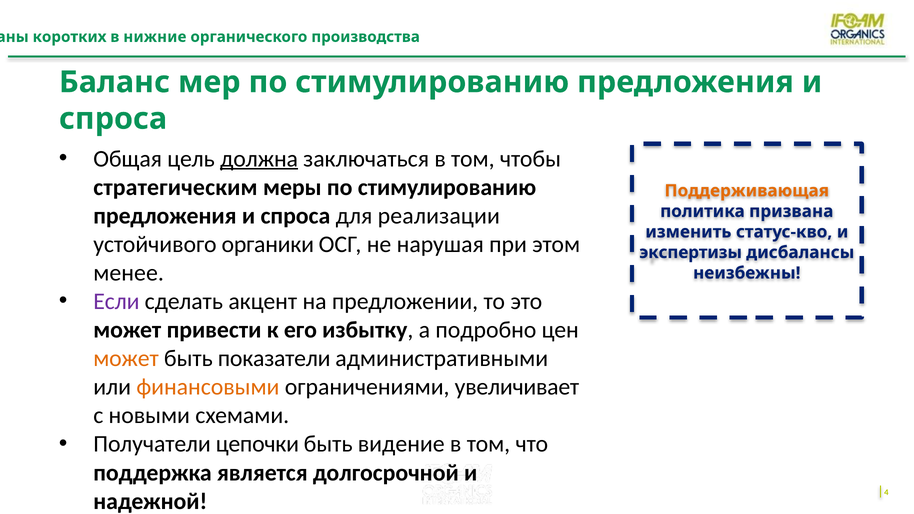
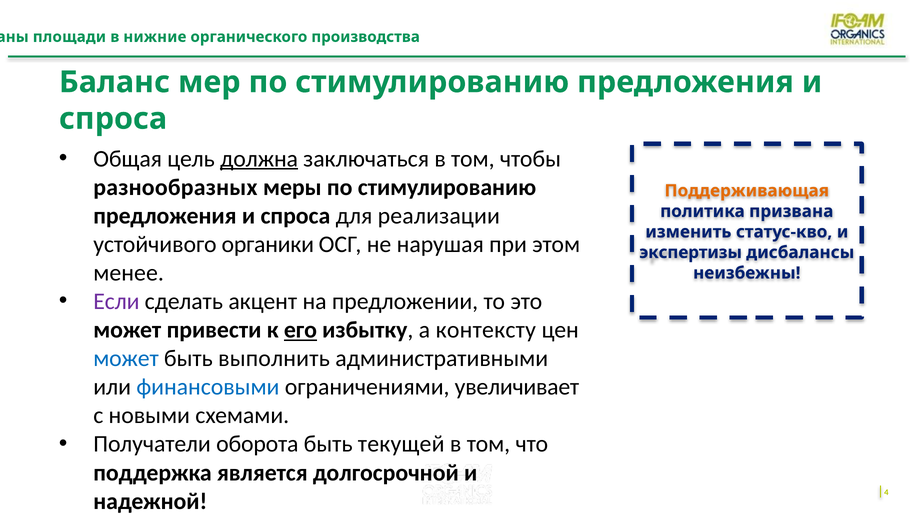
коротких: коротких -> площади
стратегическим: стратегическим -> разнообразных
его underline: none -> present
подробно: подробно -> контексту
может at (126, 359) colour: orange -> blue
показатели: показатели -> выполнить
финансовыми colour: orange -> blue
цепочки: цепочки -> оборота
видение: видение -> текущей
